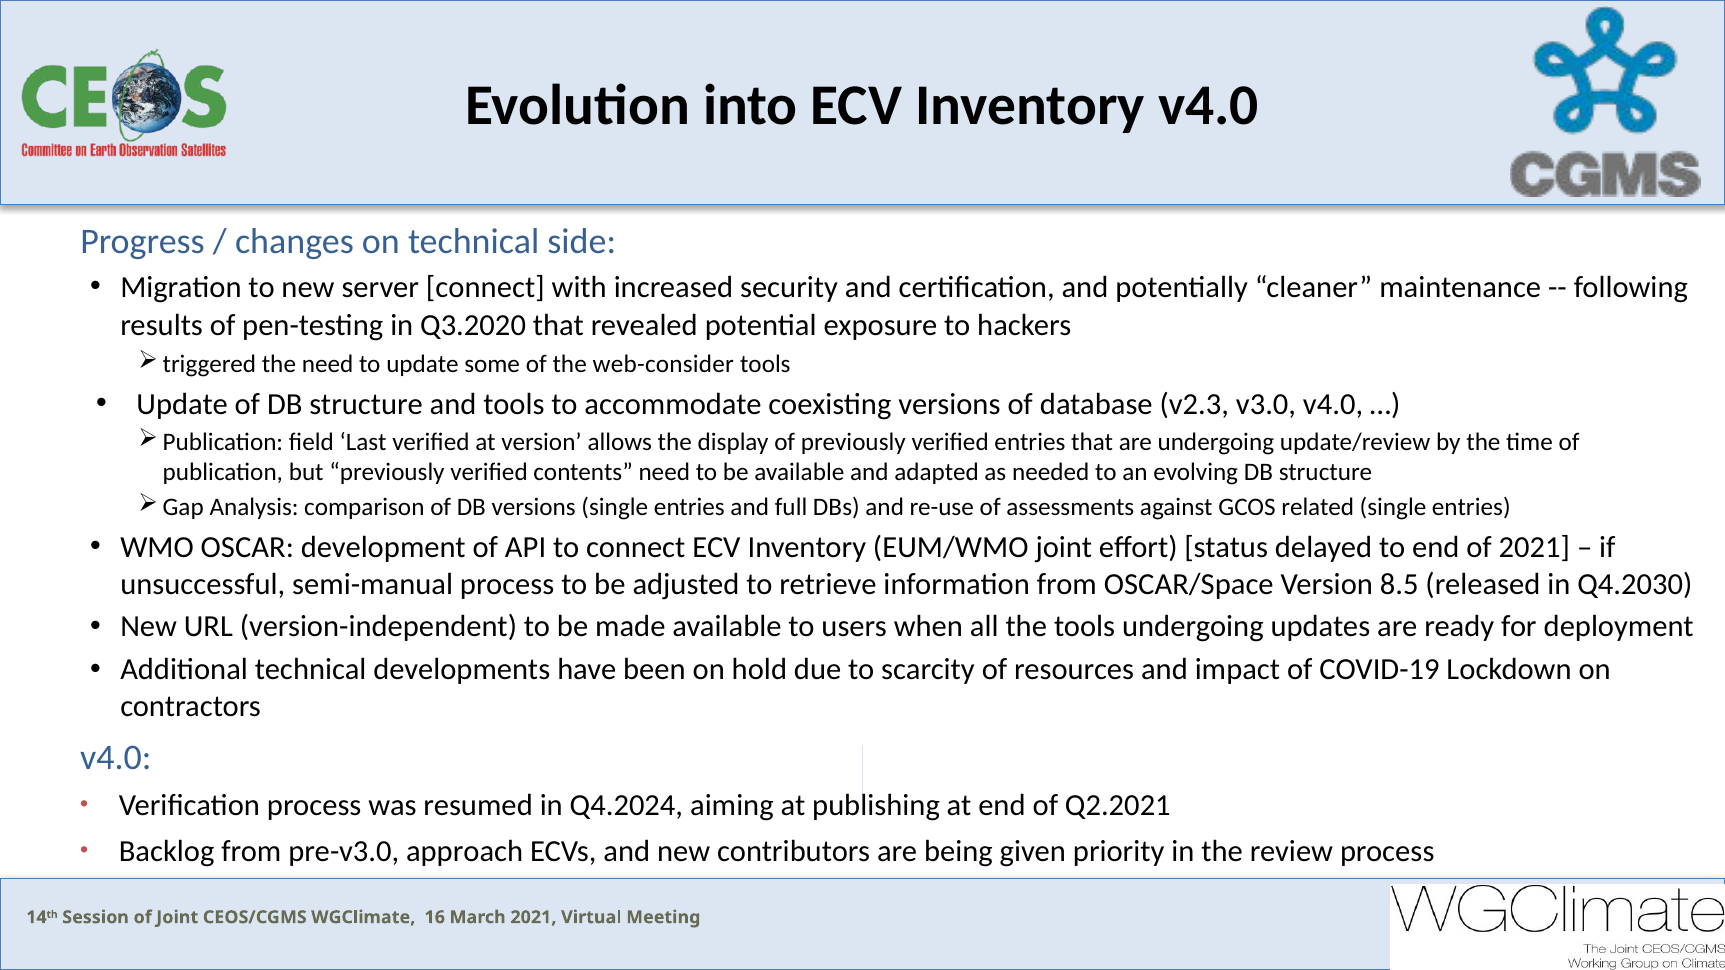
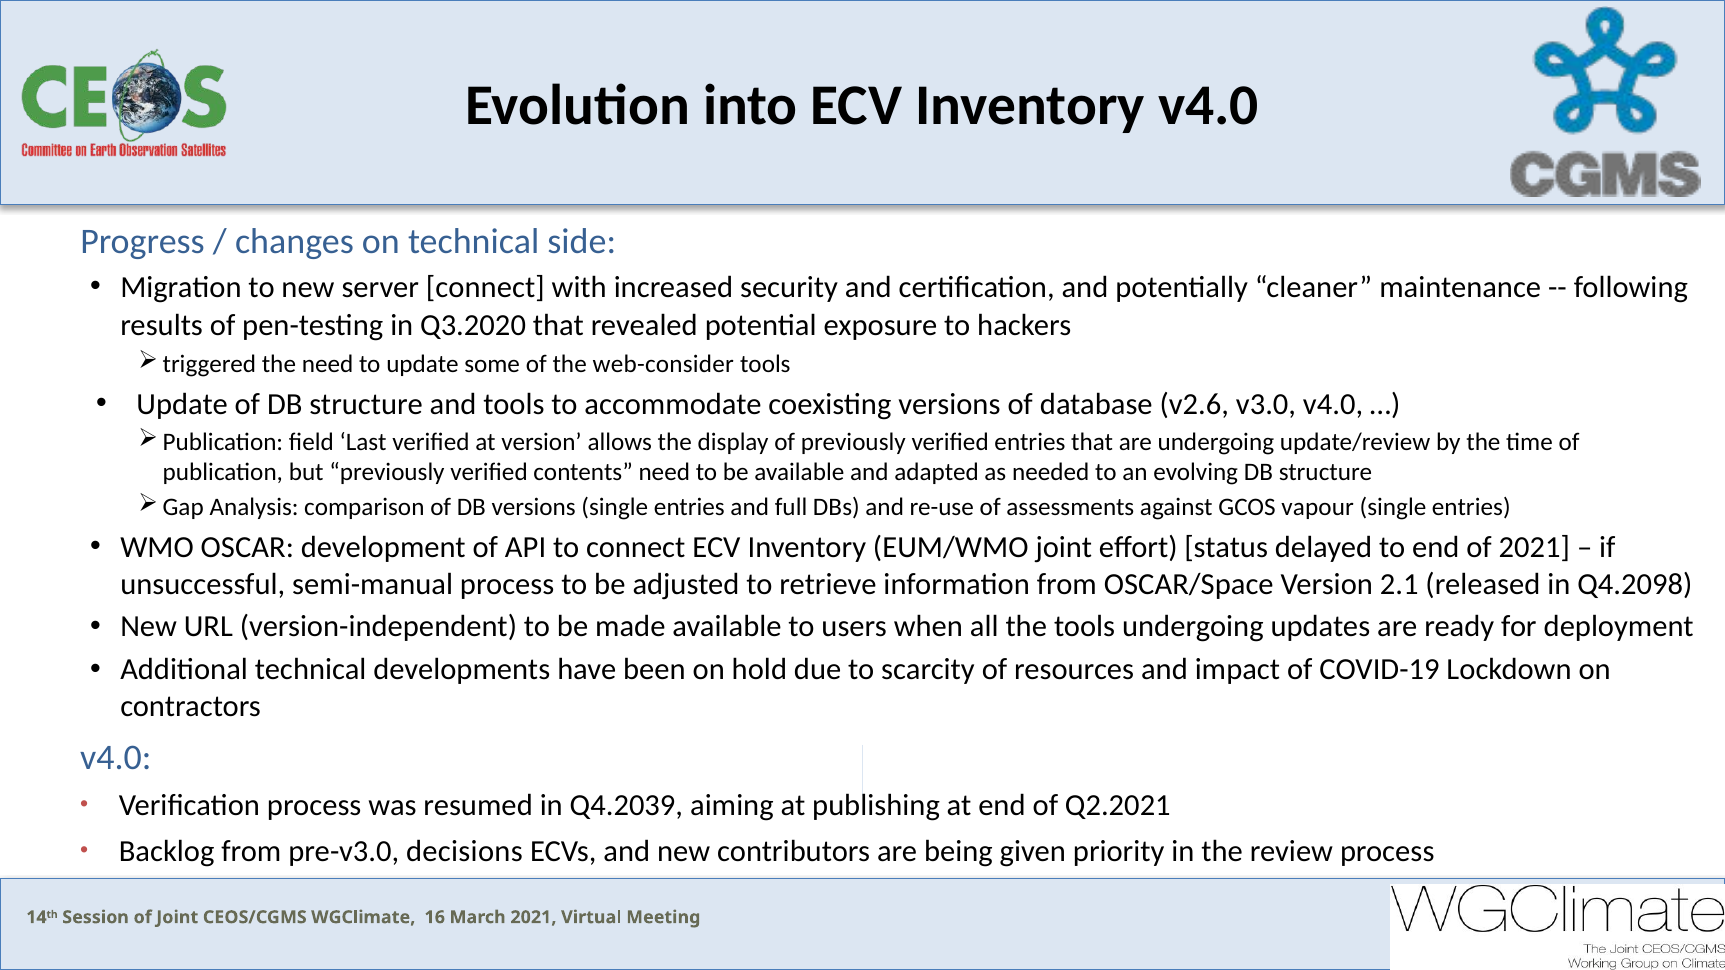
v2.3: v2.3 -> v2.6
related: related -> vapour
8.5: 8.5 -> 2.1
Q4.2030: Q4.2030 -> Q4.2098
Q4.2024: Q4.2024 -> Q4.2039
approach: approach -> decisions
